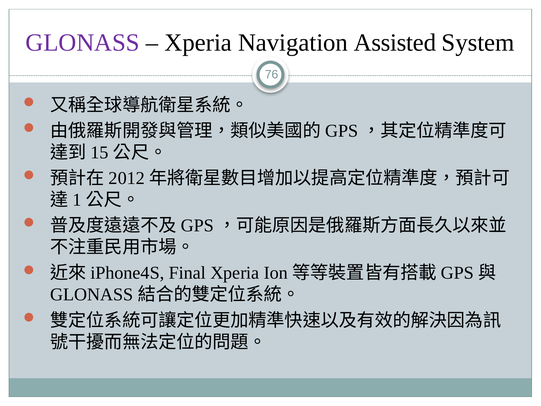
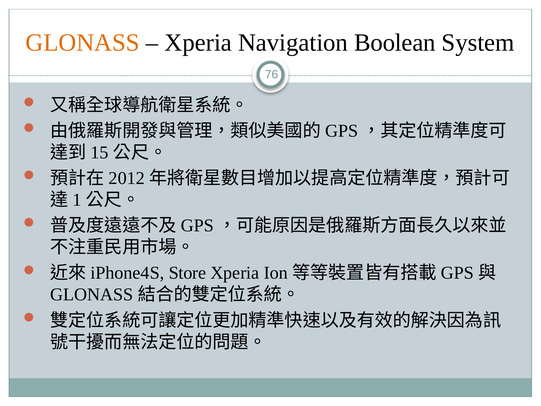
GLONASS colour: purple -> orange
Assisted: Assisted -> Boolean
Final: Final -> Store
